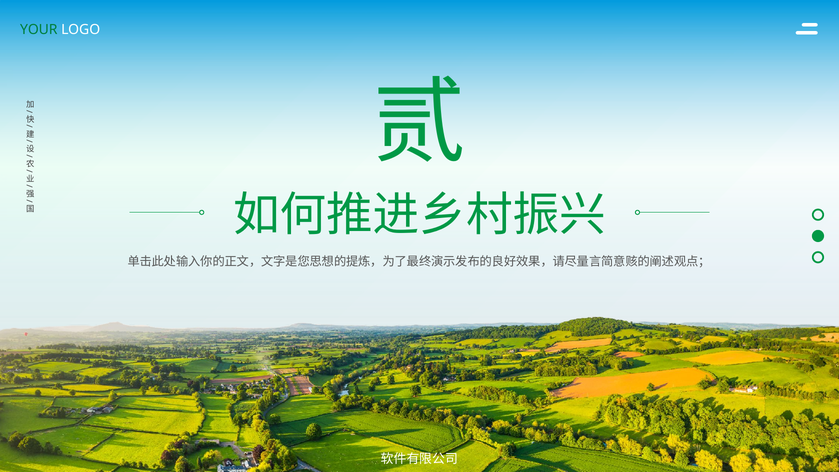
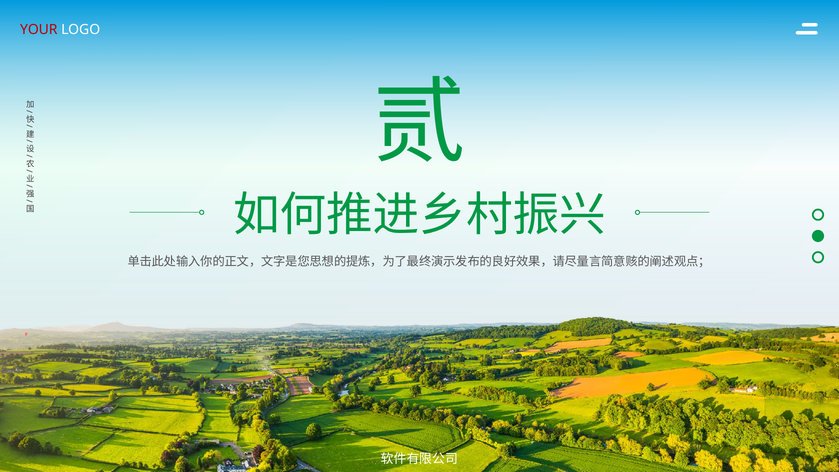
YOUR colour: green -> red
